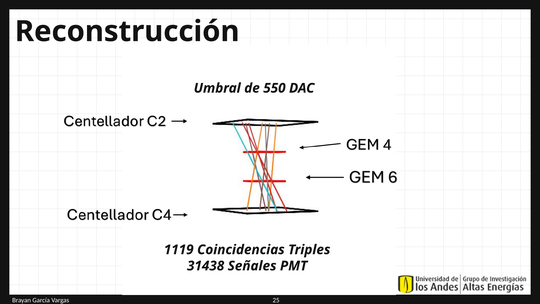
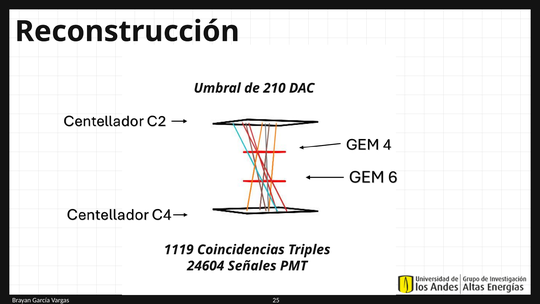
550: 550 -> 210
31438: 31438 -> 24604
